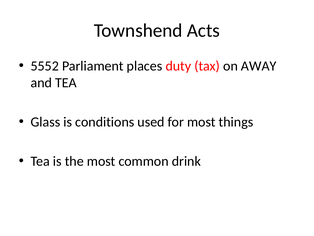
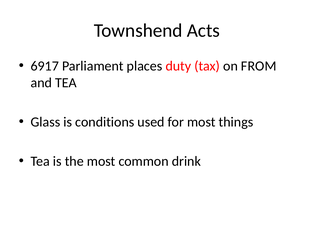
5552: 5552 -> 6917
AWAY: AWAY -> FROM
